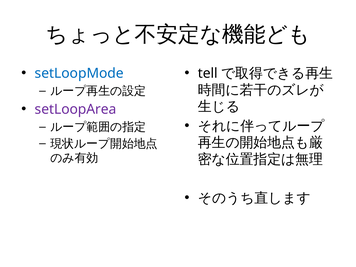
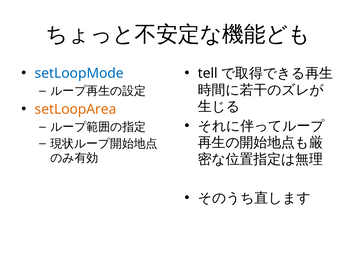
setLoopArea colour: purple -> orange
